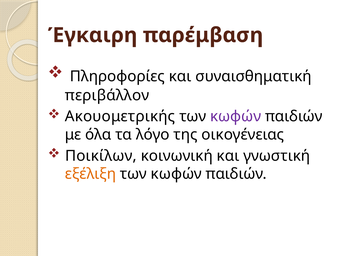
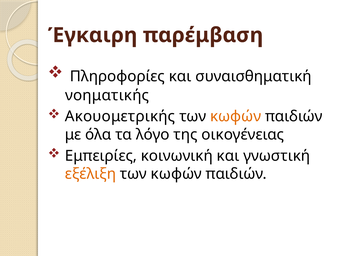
περιβάλλον: περιβάλλον -> νοηματικής
κωφών at (236, 117) colour: purple -> orange
Ποικίλων: Ποικίλων -> Εμπειρίες
